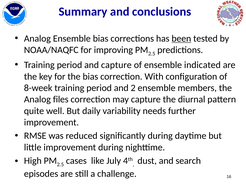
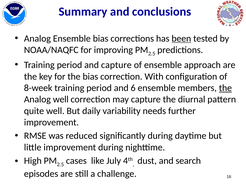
indicated: indicated -> approach
2: 2 -> 6
the at (225, 88) underline: none -> present
Analog files: files -> well
